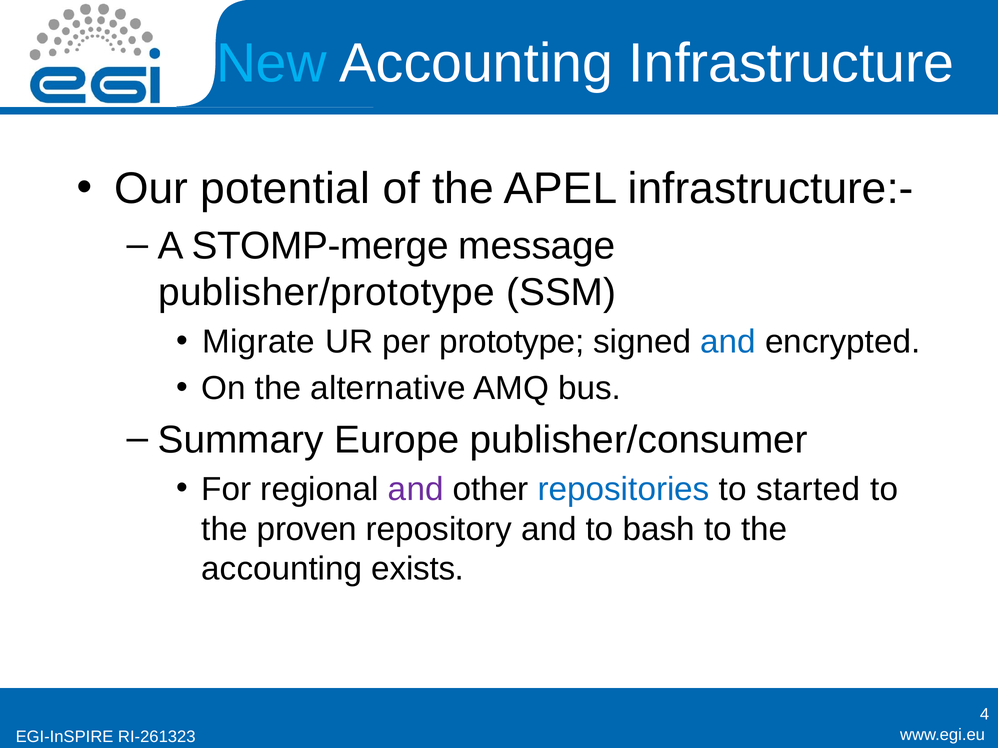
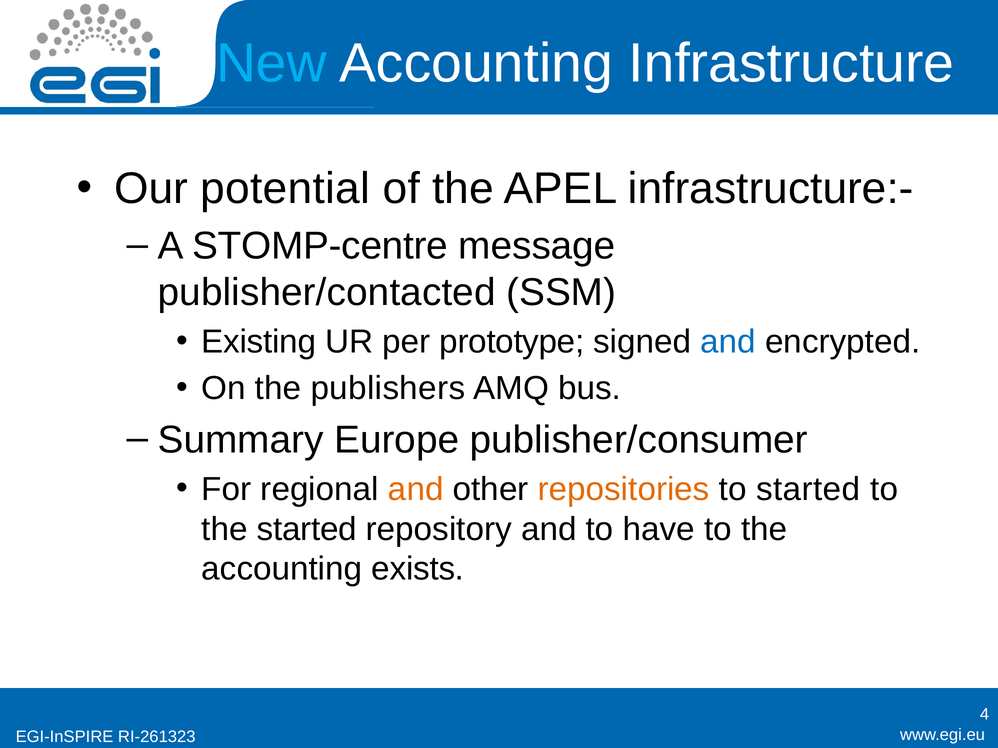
STOMP-merge: STOMP-merge -> STOMP-centre
publisher/prototype: publisher/prototype -> publisher/contacted
Migrate: Migrate -> Existing
alternative: alternative -> publishers
and at (416, 490) colour: purple -> orange
repositories colour: blue -> orange
the proven: proven -> started
bash: bash -> have
